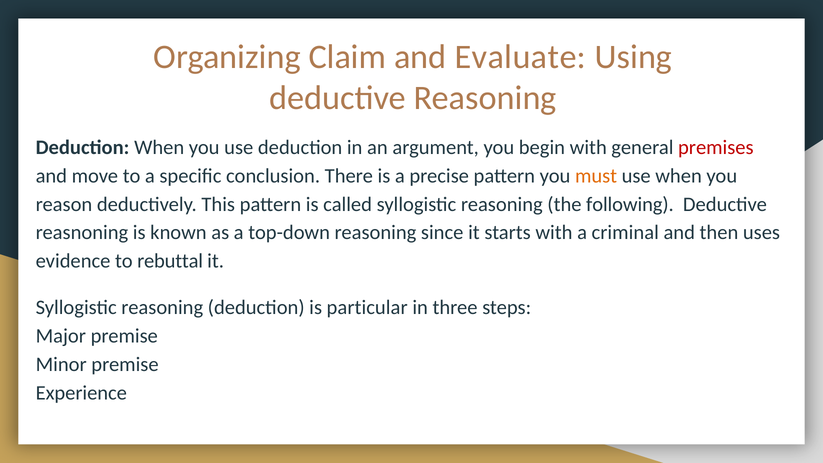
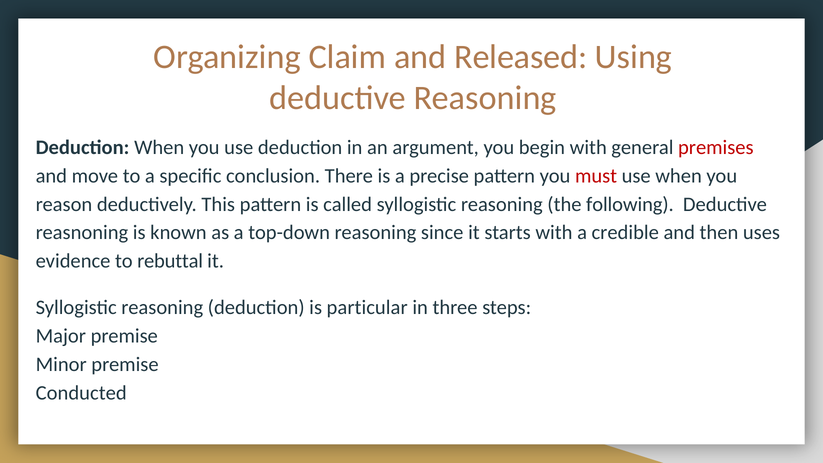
Evaluate: Evaluate -> Released
must colour: orange -> red
criminal: criminal -> credible
Experience: Experience -> Conducted
